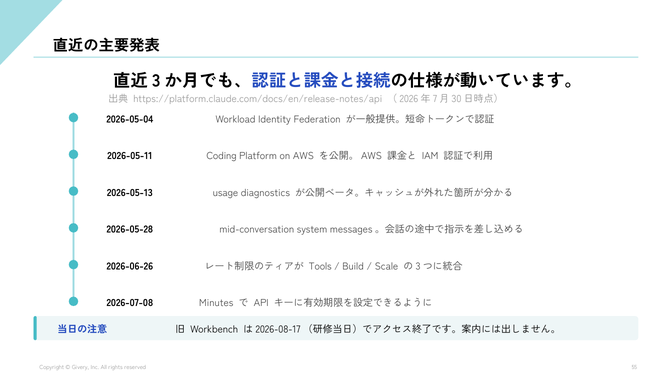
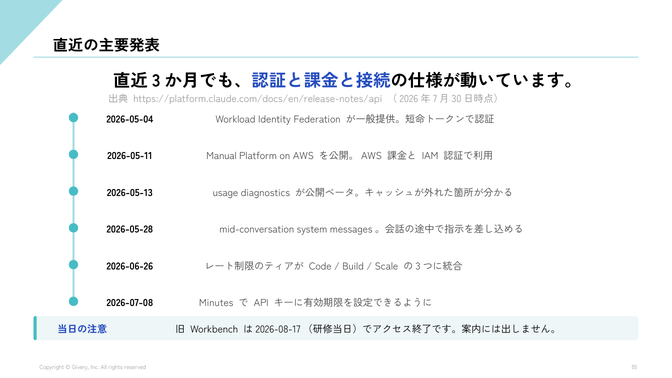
Coding: Coding -> Manual
Tools: Tools -> Code
